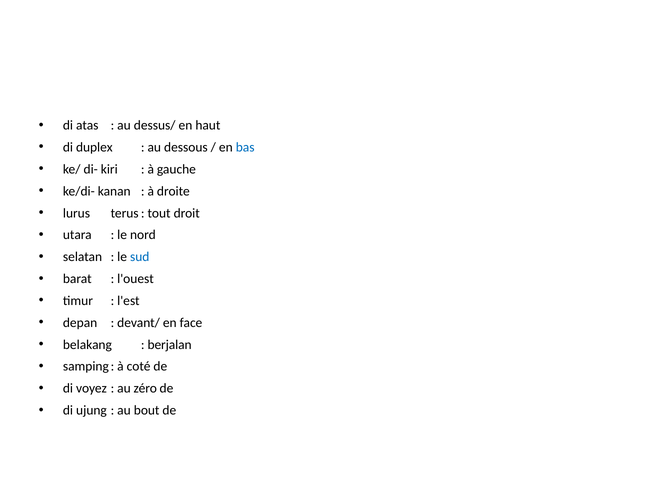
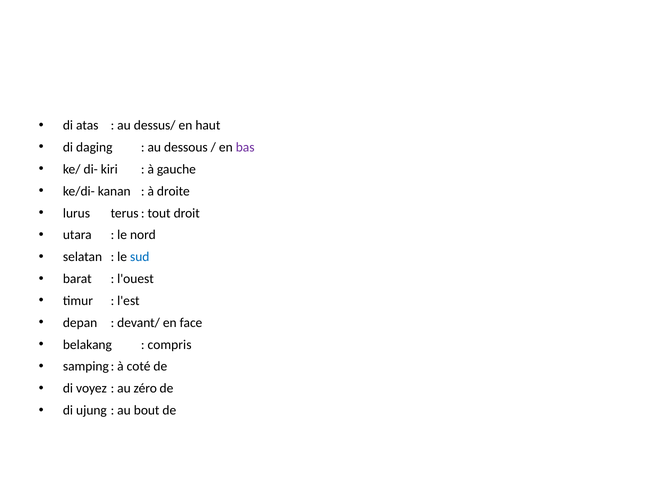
duplex: duplex -> daging
bas colour: blue -> purple
berjalan: berjalan -> compris
